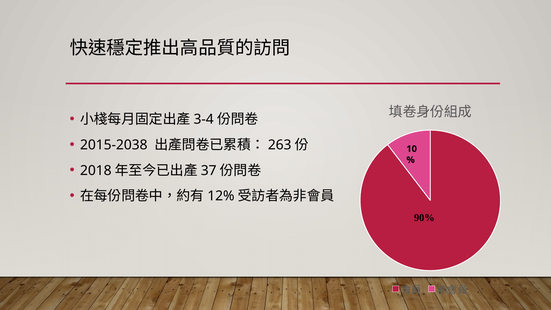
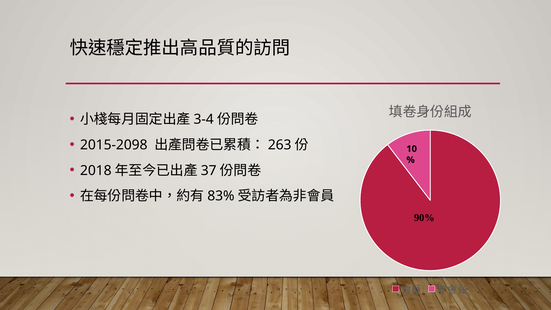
2015-2038: 2015-2038 -> 2015-2098
12%: 12% -> 83%
